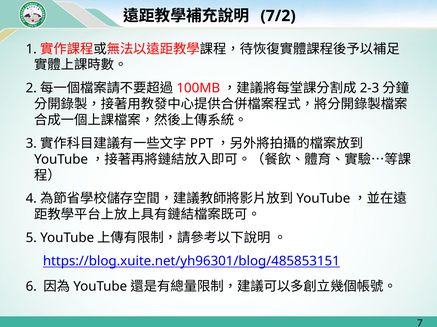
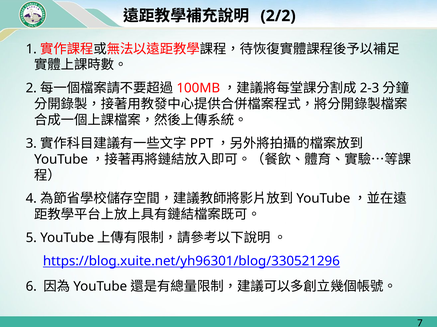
7/2: 7/2 -> 2/2
https://blog.xuite.net/yh96301/blog/485853151: https://blog.xuite.net/yh96301/blog/485853151 -> https://blog.xuite.net/yh96301/blog/330521296
